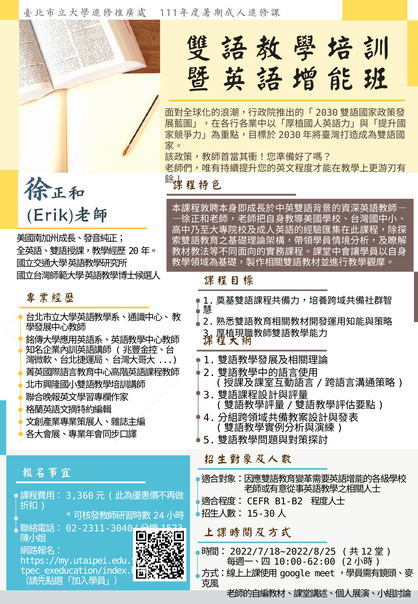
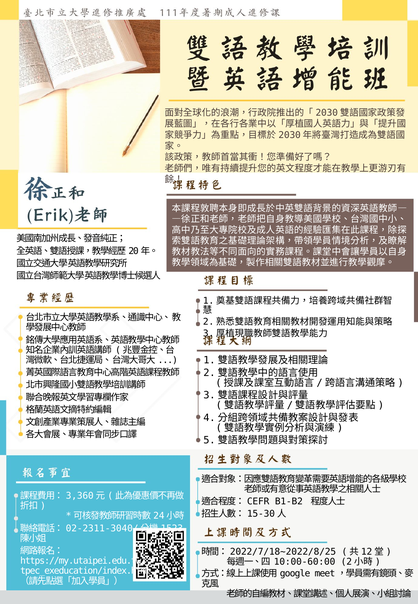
10:00-62:00: 10:00-62:00 -> 10:00-60:00
